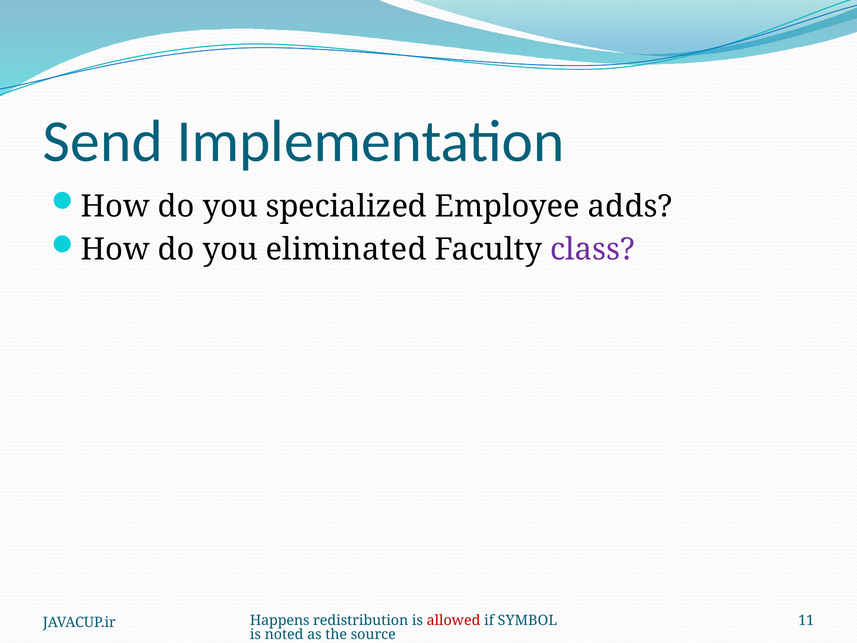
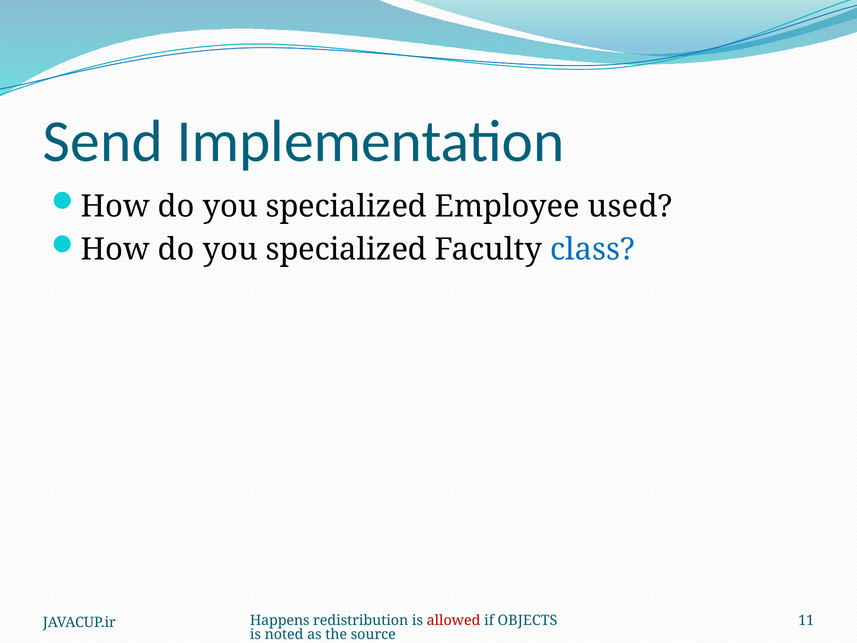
adds: adds -> used
eliminated at (346, 250): eliminated -> specialized
class colour: purple -> blue
SYMBOL: SYMBOL -> OBJECTS
